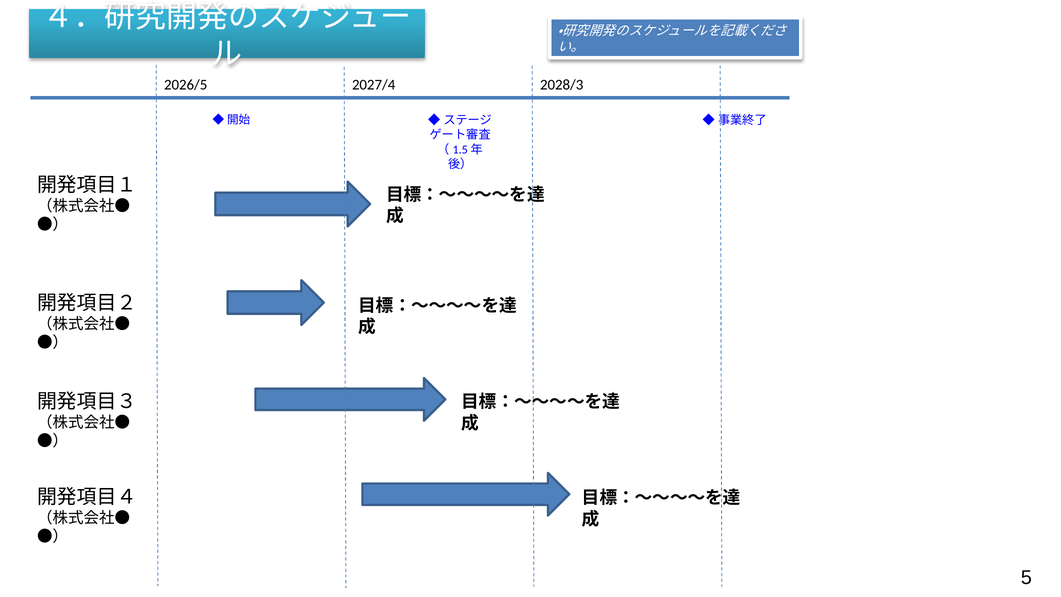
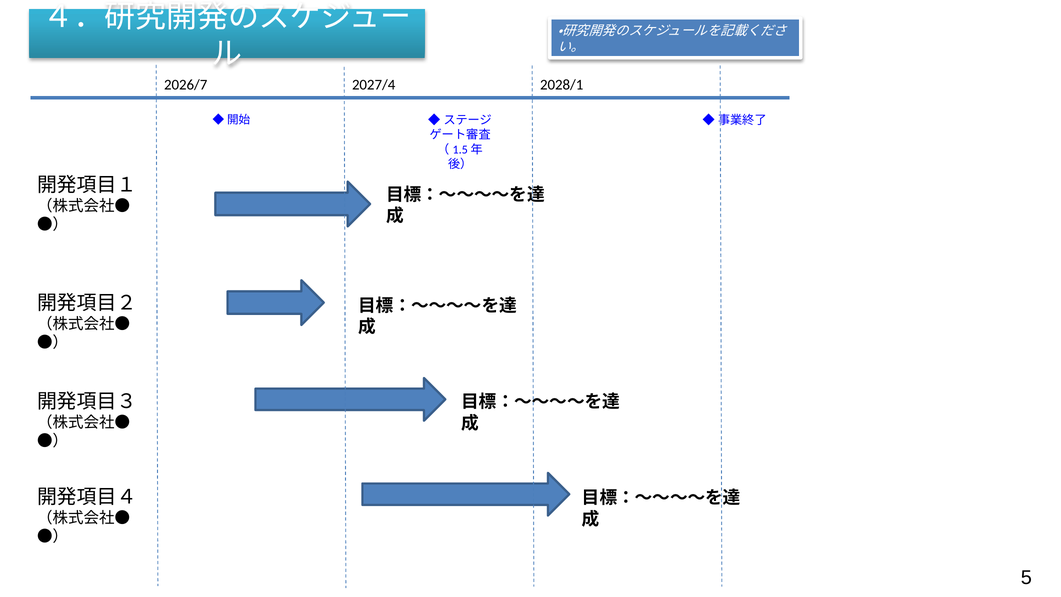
2026/5: 2026/5 -> 2026/7
2028/3: 2028/3 -> 2028/1
